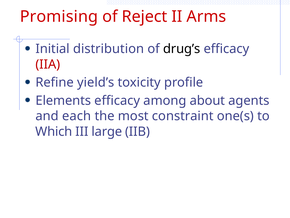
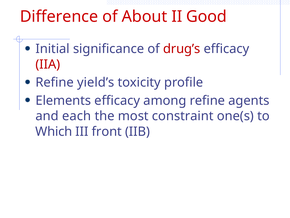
Promising: Promising -> Difference
Reject: Reject -> About
Arms: Arms -> Good
distribution: distribution -> significance
drug’s colour: black -> red
among about: about -> refine
large: large -> front
